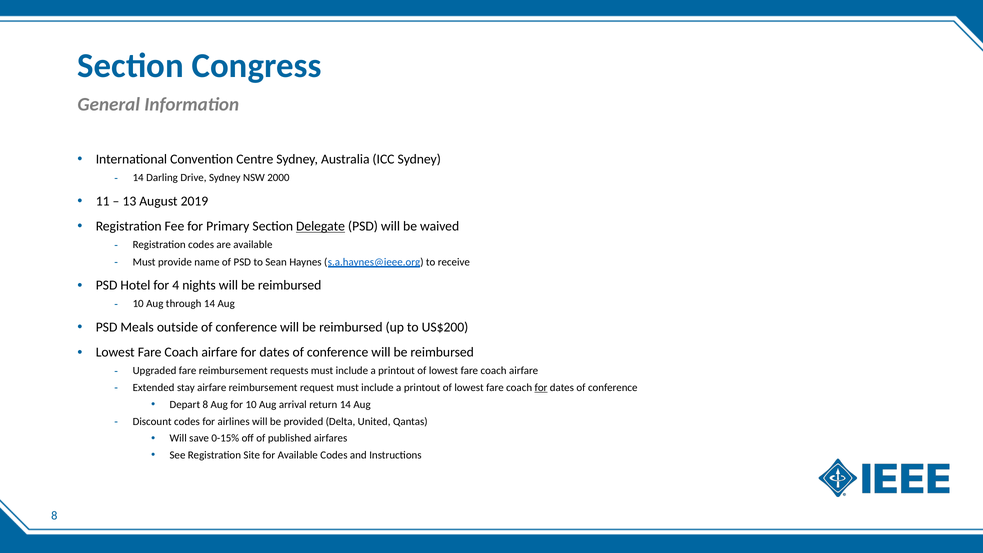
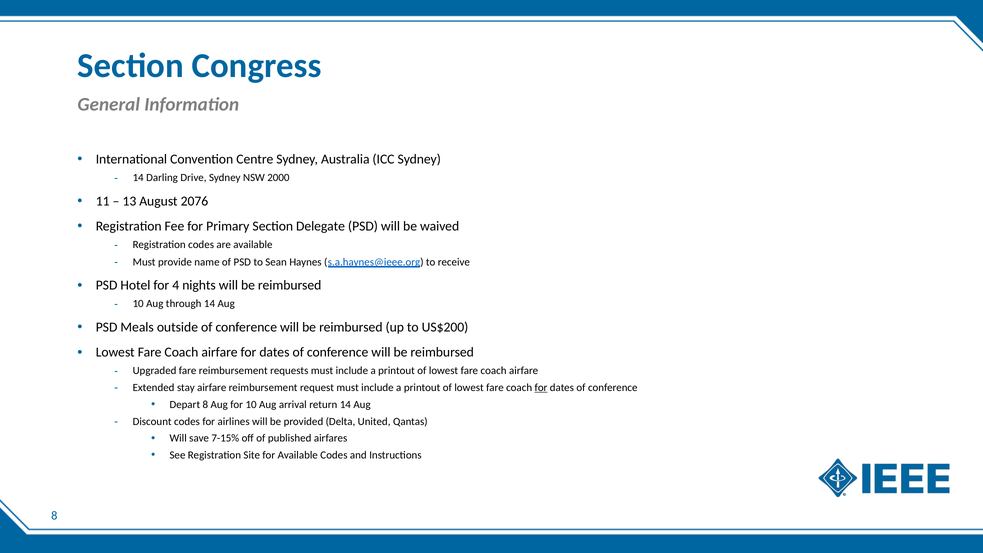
2019: 2019 -> 2076
Delegate underline: present -> none
0-15%: 0-15% -> 7-15%
